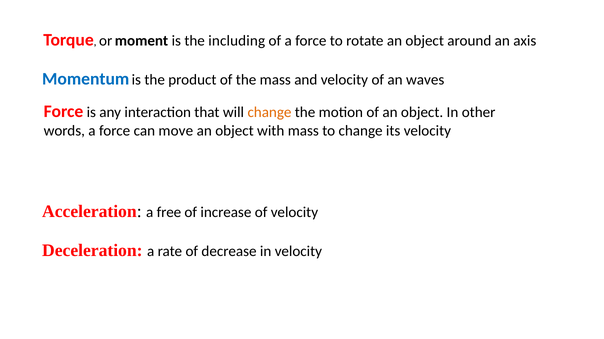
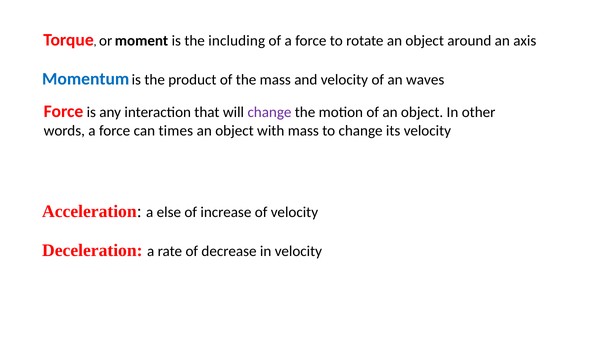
change at (269, 113) colour: orange -> purple
move: move -> times
free: free -> else
